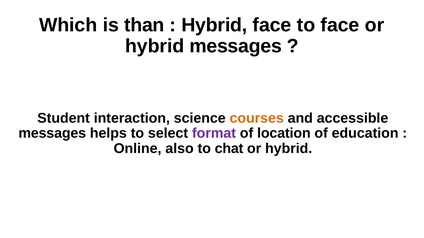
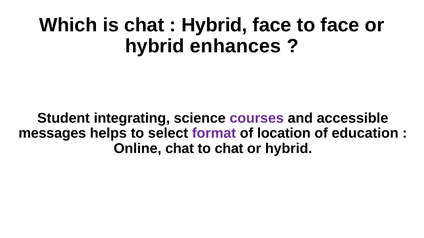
is than: than -> chat
hybrid messages: messages -> enhances
interaction: interaction -> integrating
courses colour: orange -> purple
Online also: also -> chat
